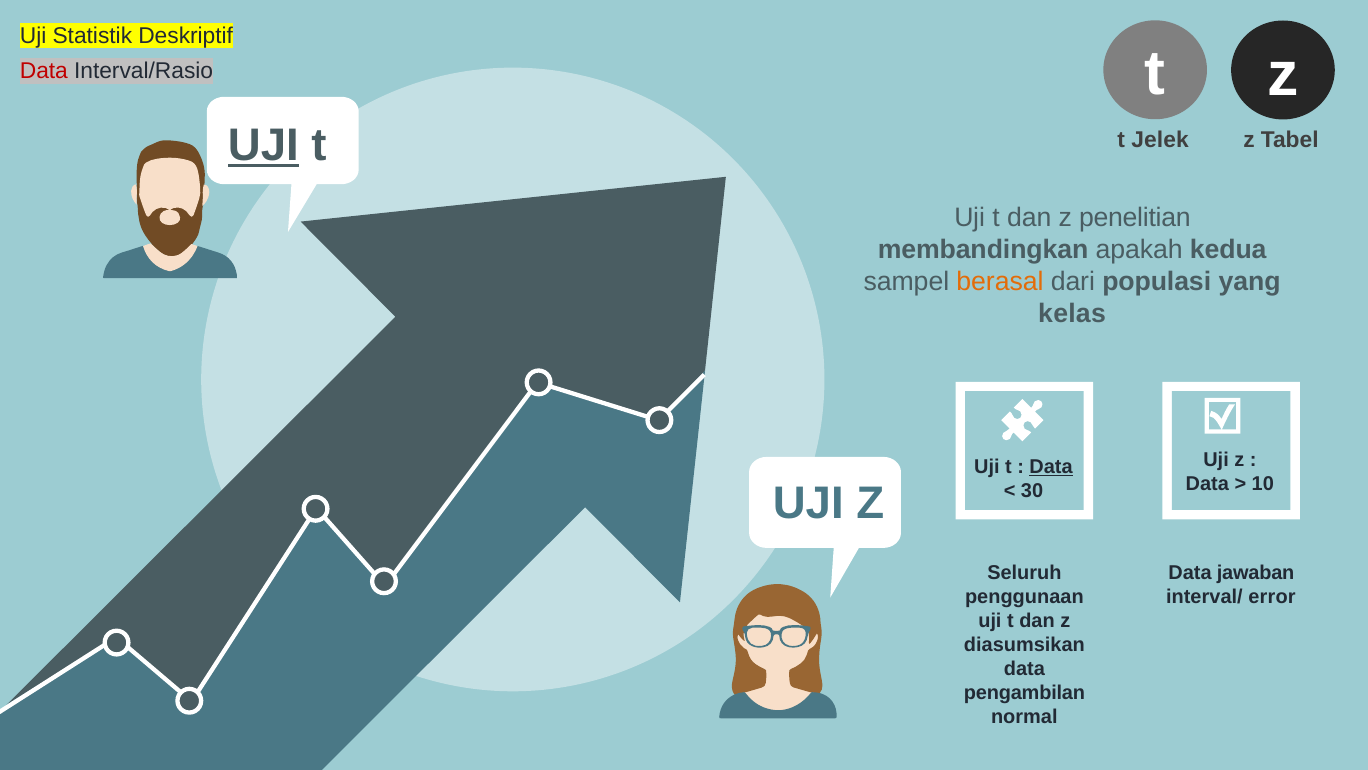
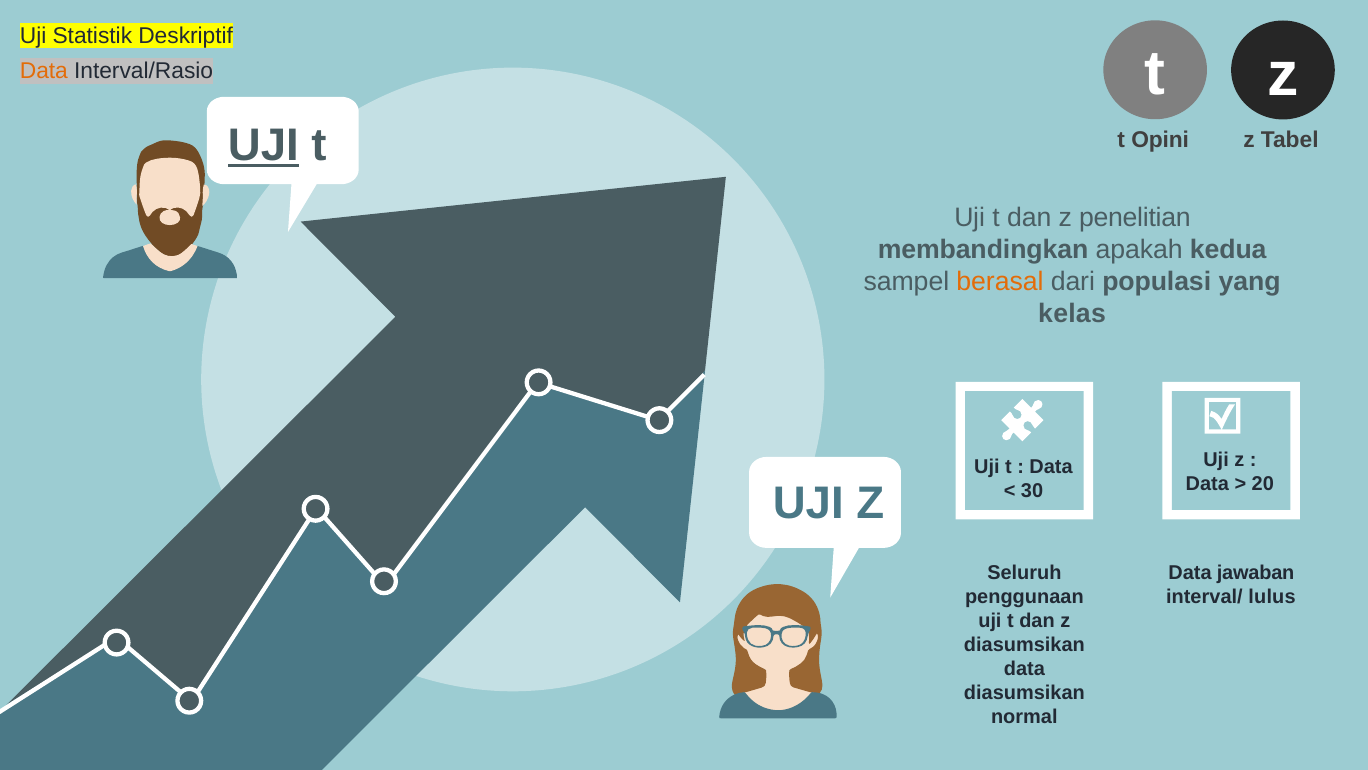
Data at (44, 71) colour: red -> orange
Jelek: Jelek -> Opini
Data at (1051, 466) underline: present -> none
10: 10 -> 20
error: error -> lulus
pengambilan at (1024, 692): pengambilan -> diasumsikan
